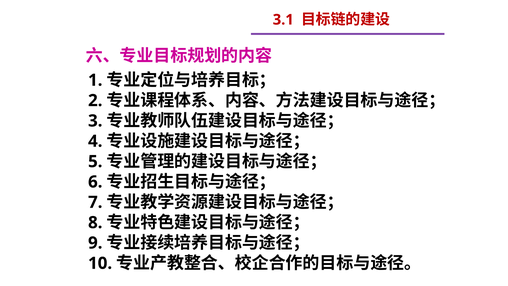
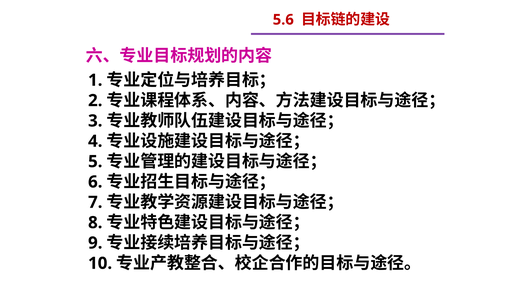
3.1: 3.1 -> 5.6
